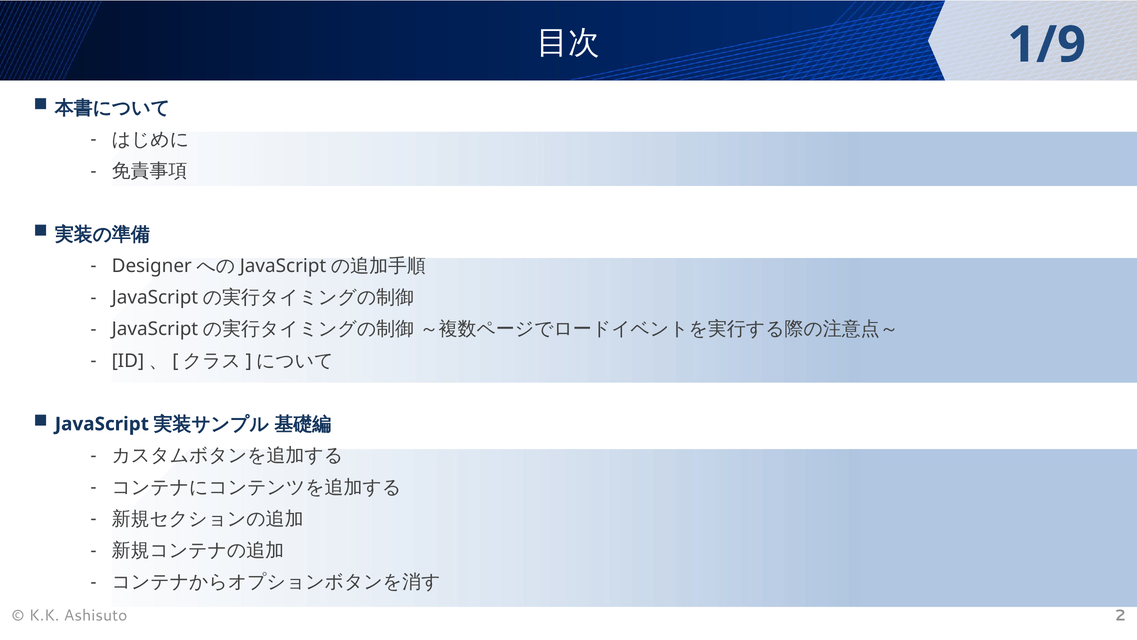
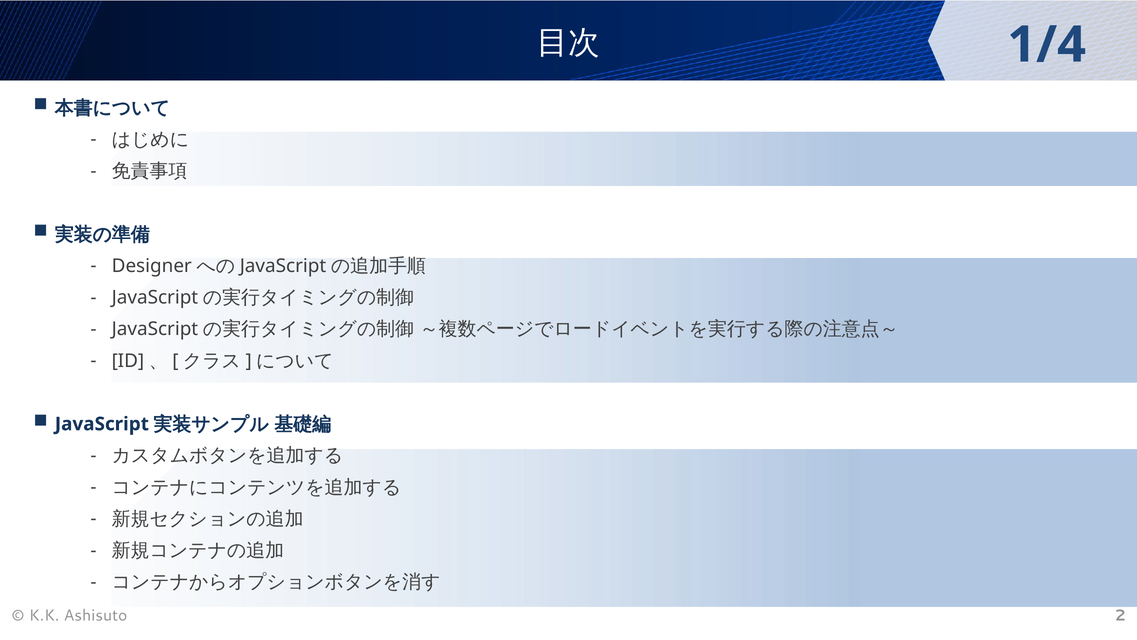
1/9: 1/9 -> 1/4
